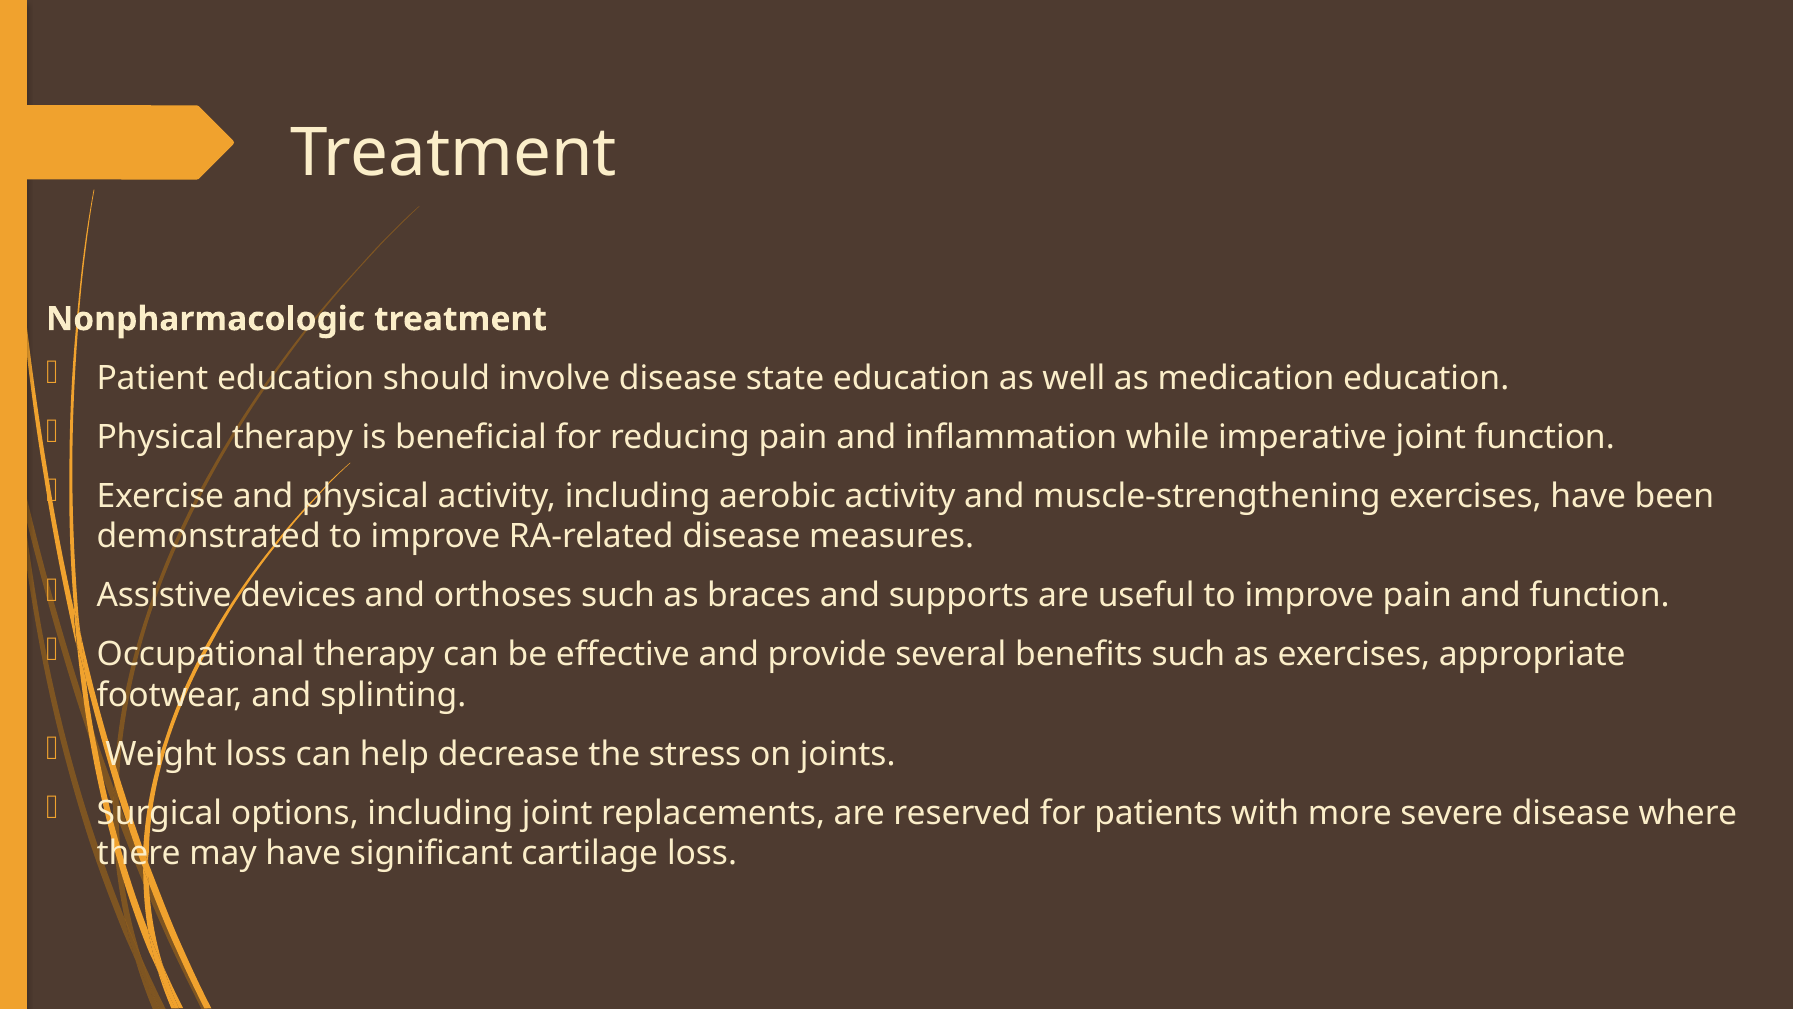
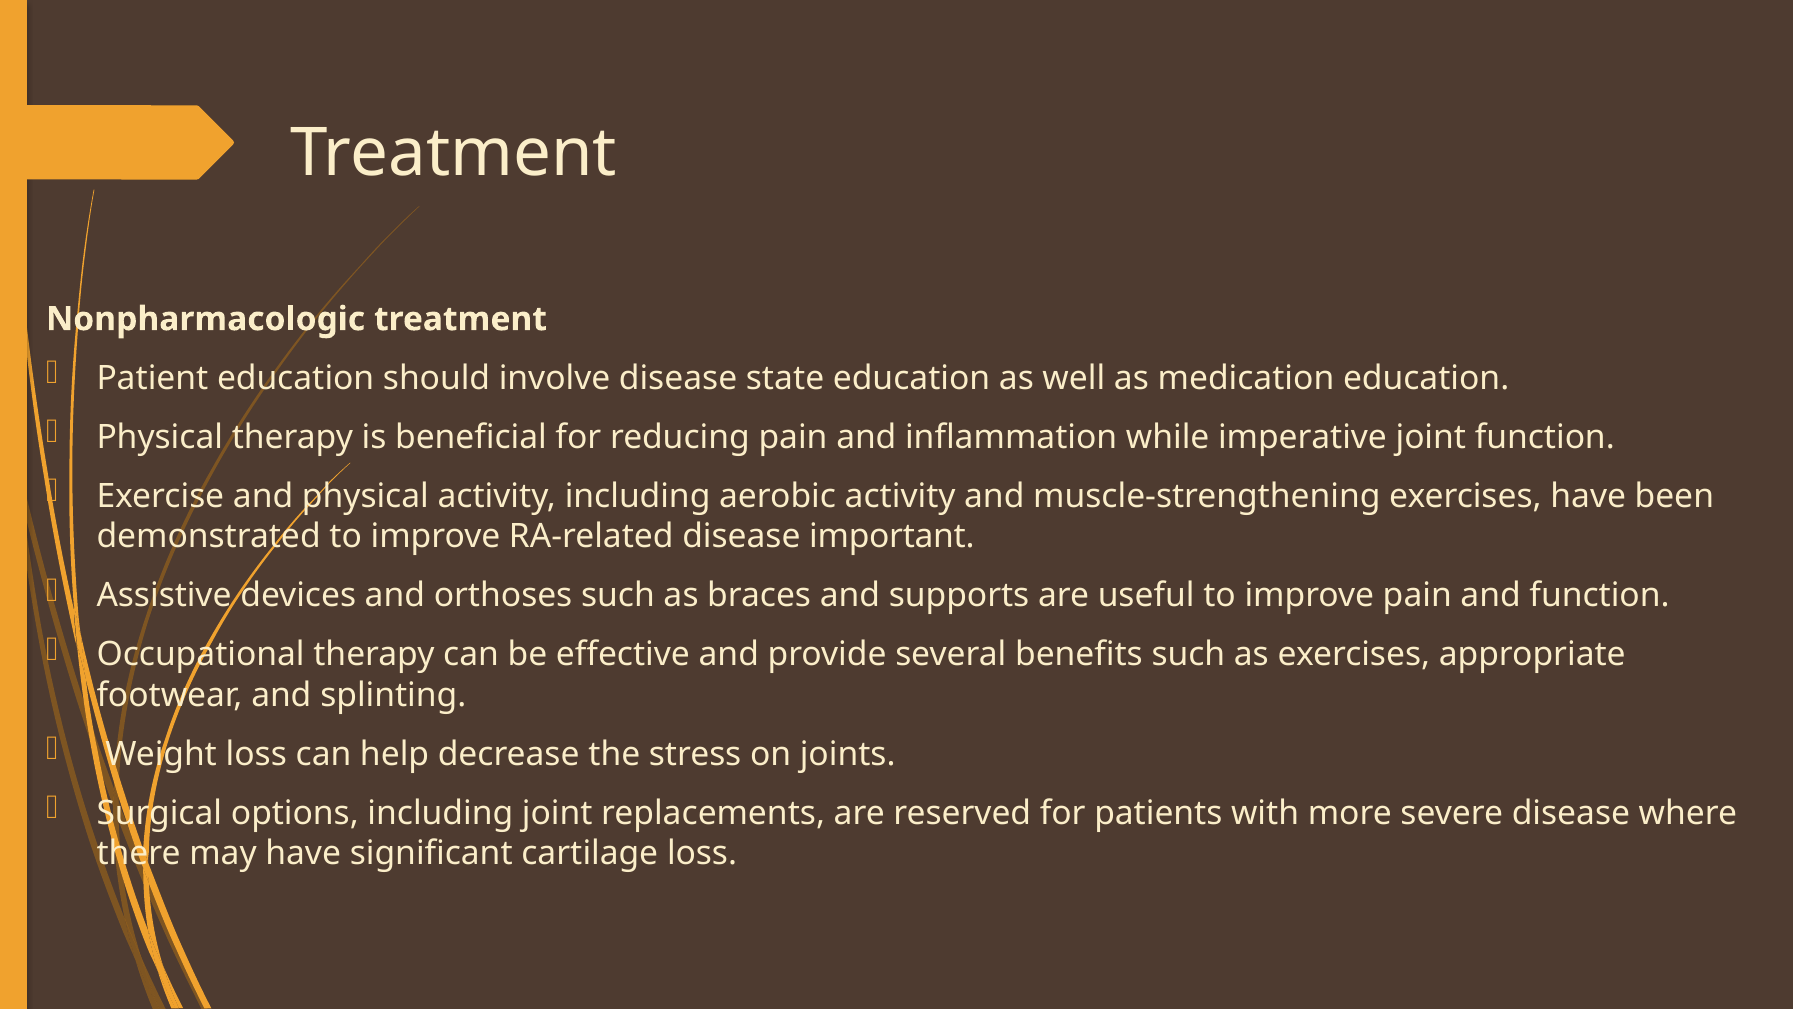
measures: measures -> important
